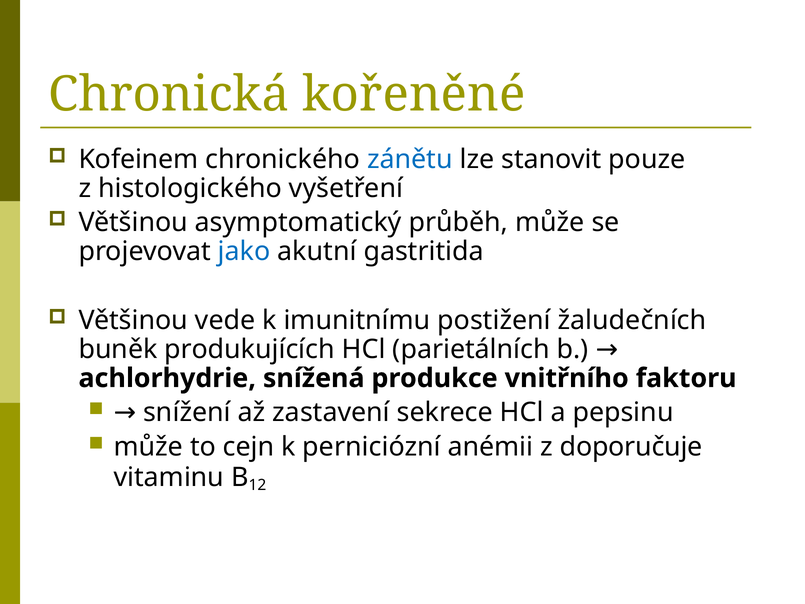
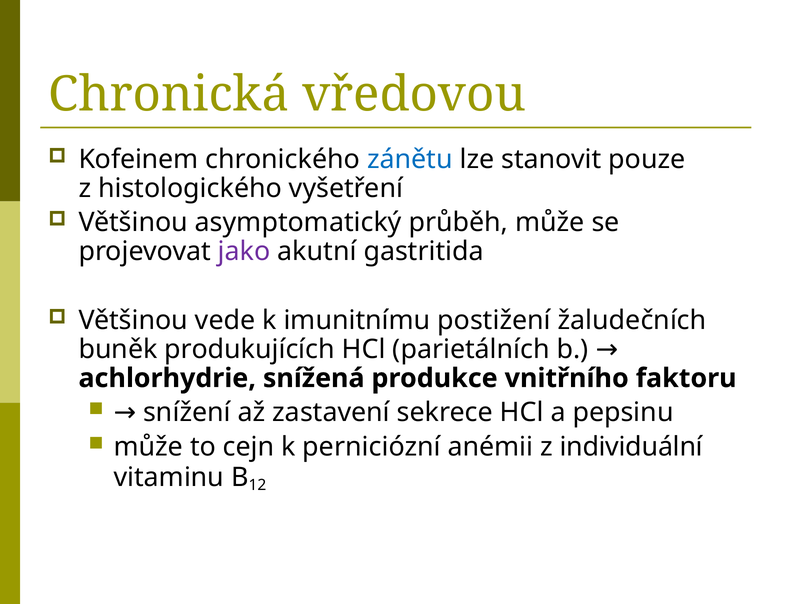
kořeněné: kořeněné -> vředovou
jako colour: blue -> purple
doporučuje: doporučuje -> individuální
